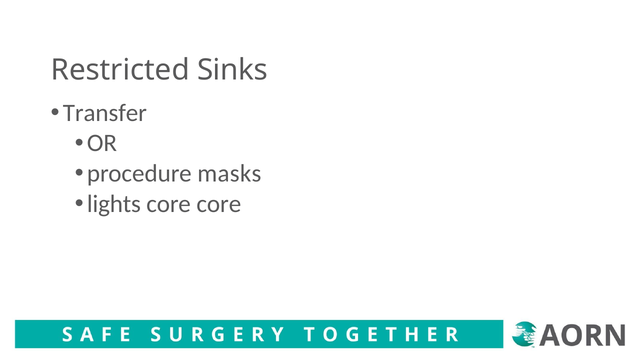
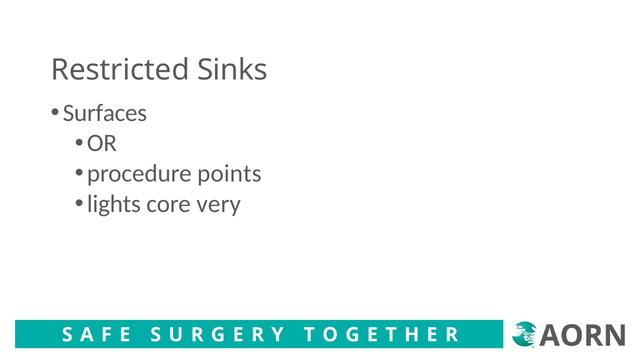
Transfer: Transfer -> Surfaces
masks: masks -> points
core core: core -> very
